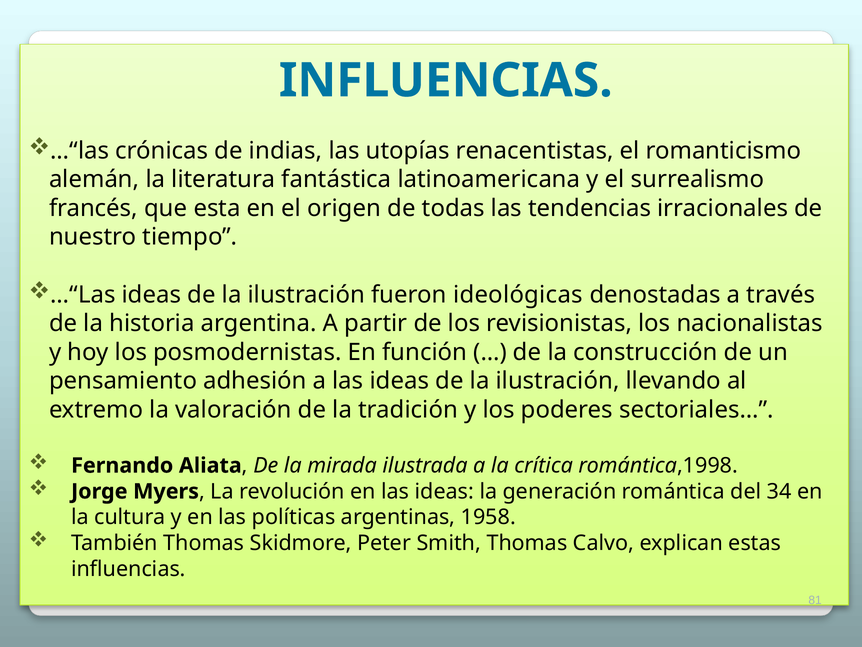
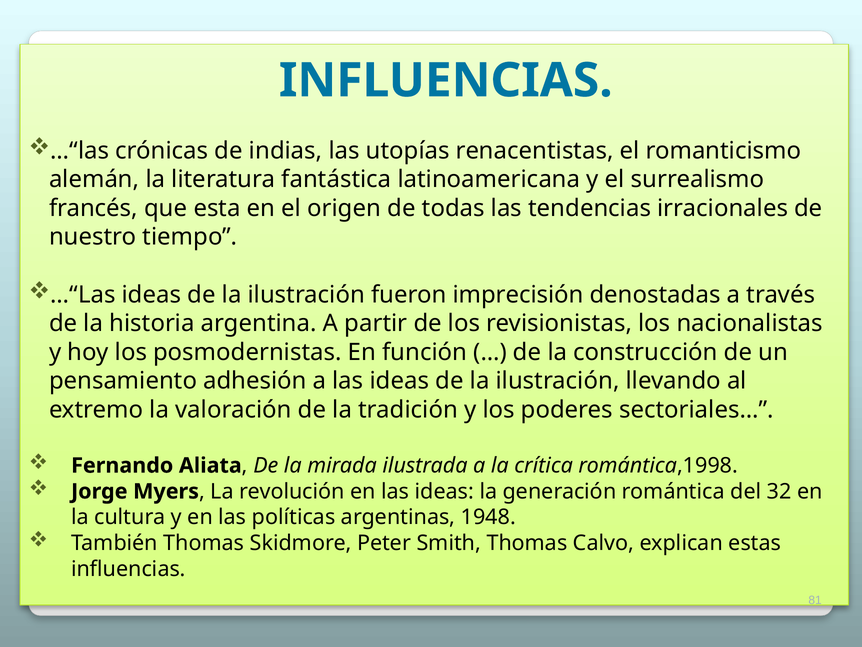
ideológicas: ideológicas -> imprecisión
34: 34 -> 32
1958: 1958 -> 1948
